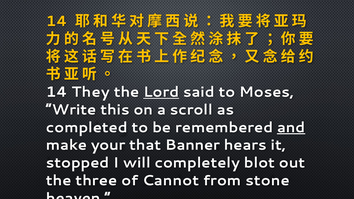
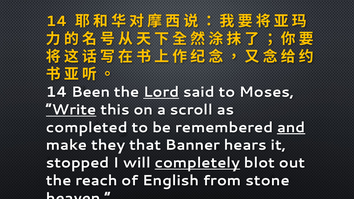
They: They -> Been
Write underline: none -> present
your: your -> they
completely underline: none -> present
three: three -> reach
Cannot: Cannot -> English
